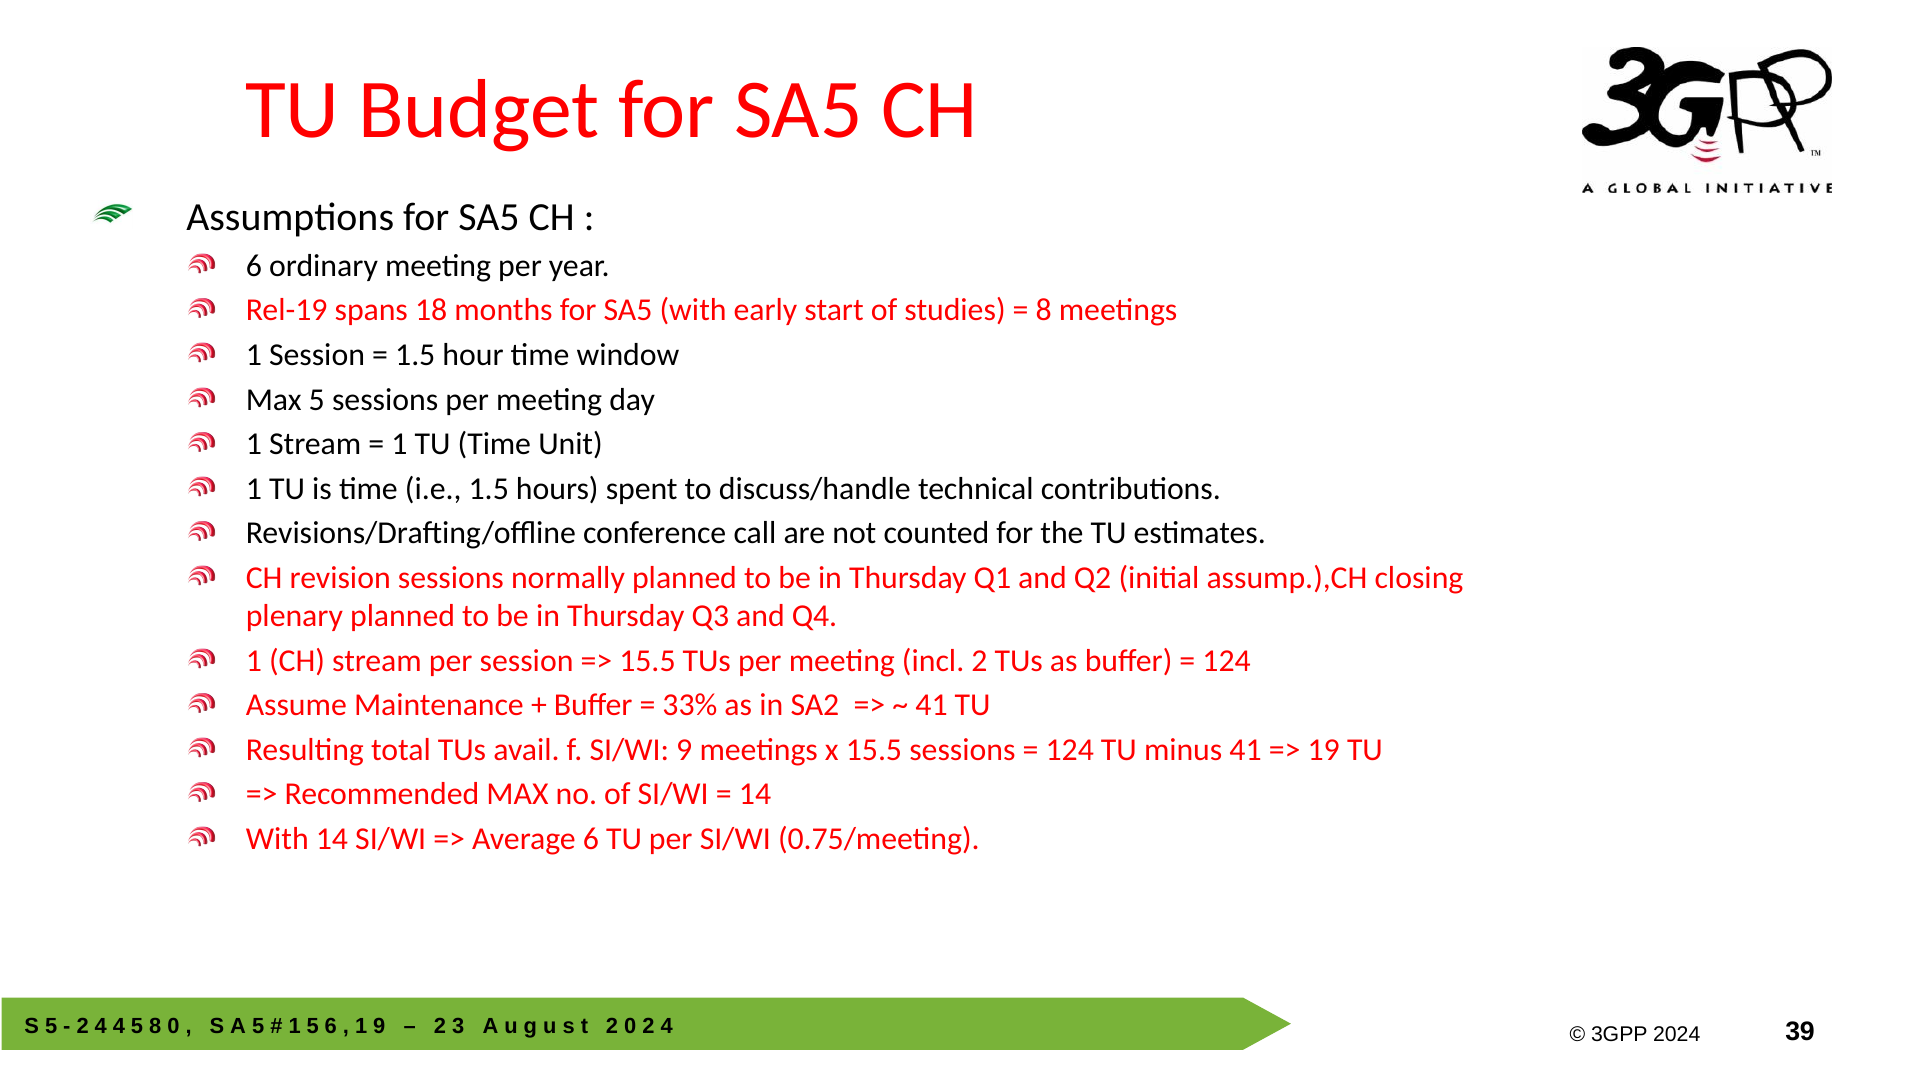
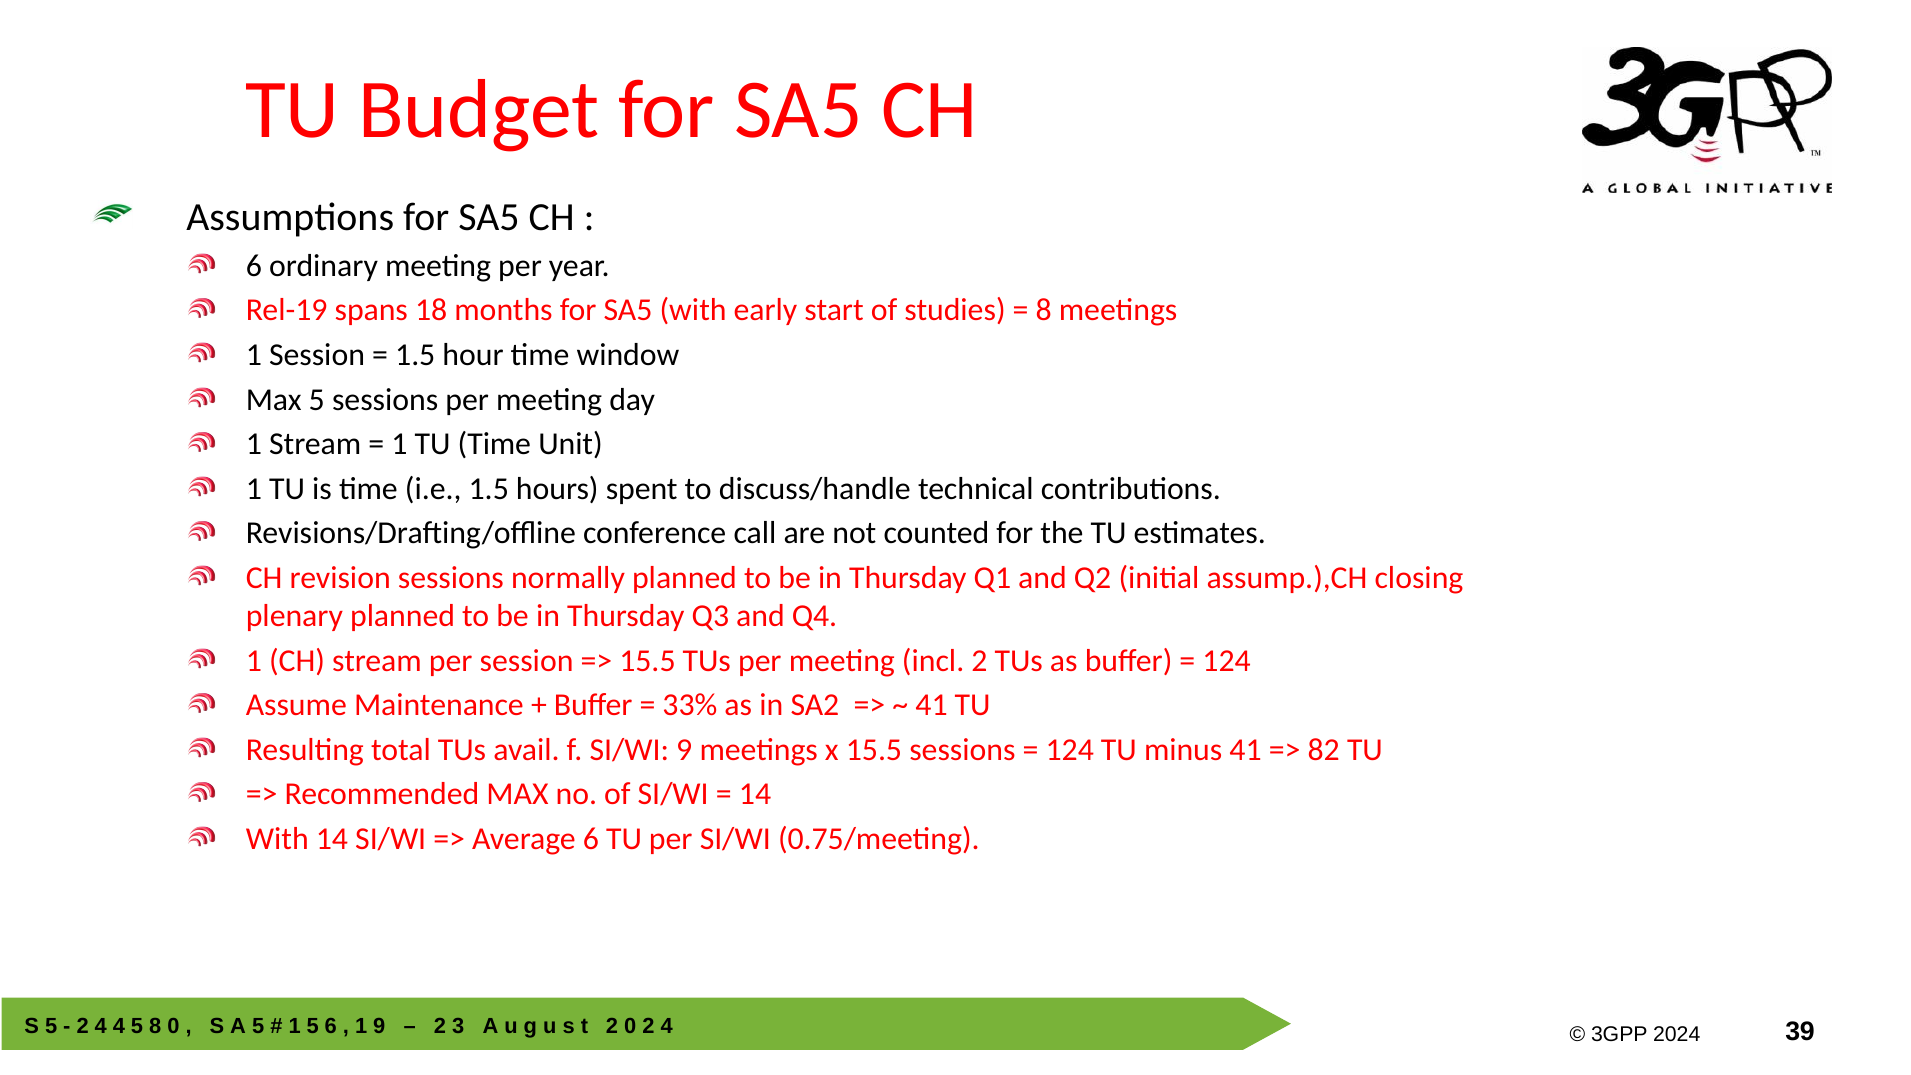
19: 19 -> 82
